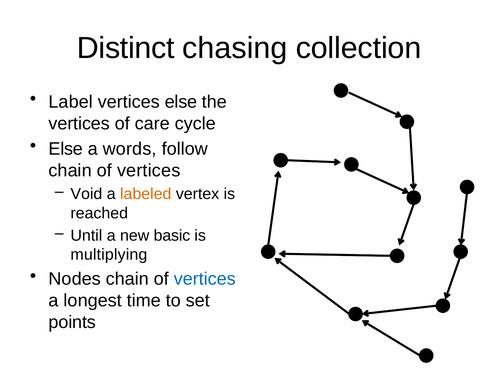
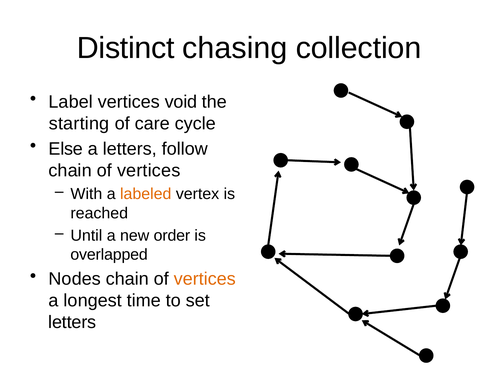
vertices else: else -> void
vertices at (79, 124): vertices -> starting
a words: words -> letters
Void: Void -> With
basic: basic -> order
multiplying: multiplying -> overlapped
vertices at (205, 279) colour: blue -> orange
points at (72, 322): points -> letters
